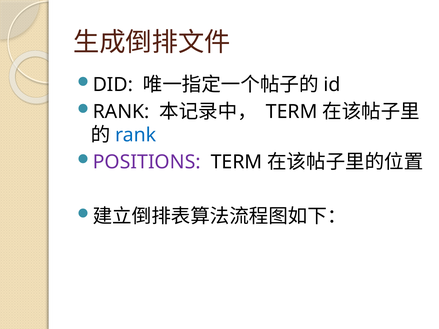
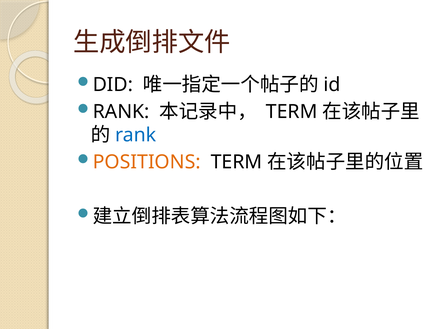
POSITIONS colour: purple -> orange
